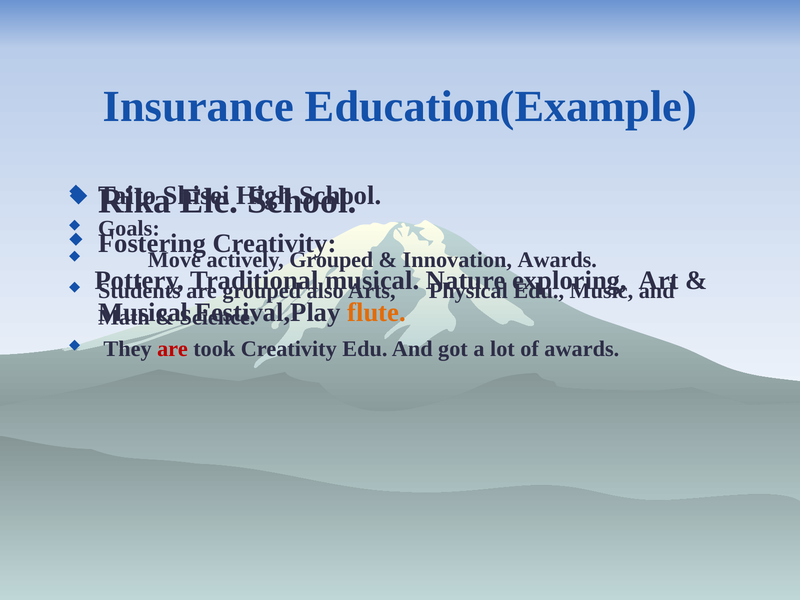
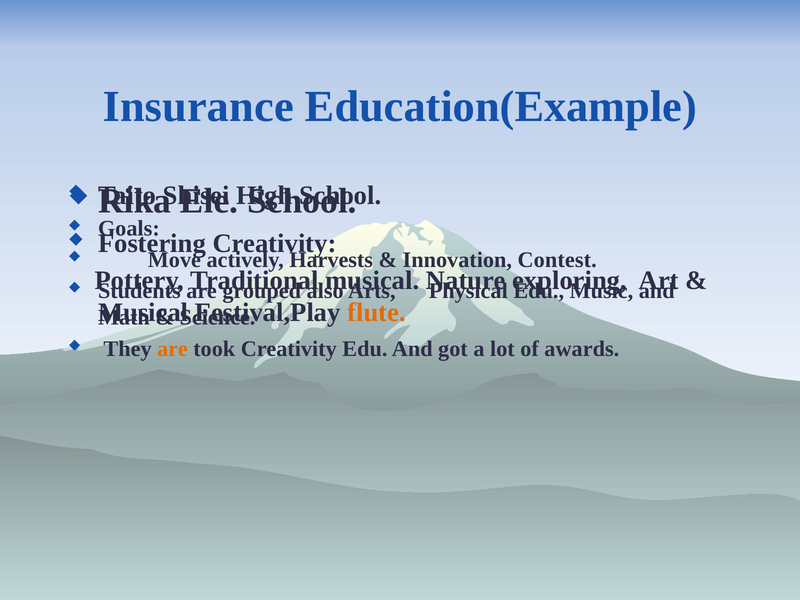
actively Grouped: Grouped -> Harvests
Innovation Awards: Awards -> Contest
are at (172, 349) colour: red -> orange
